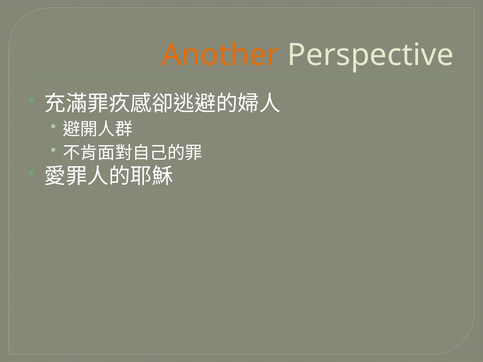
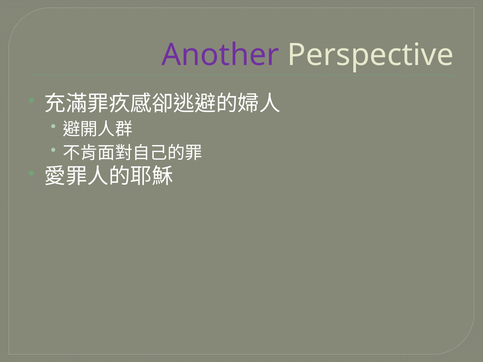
Another colour: orange -> purple
